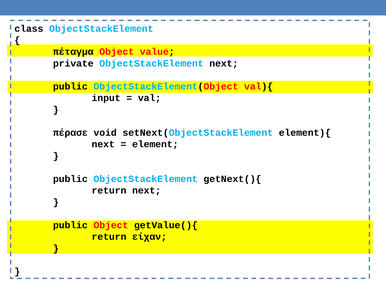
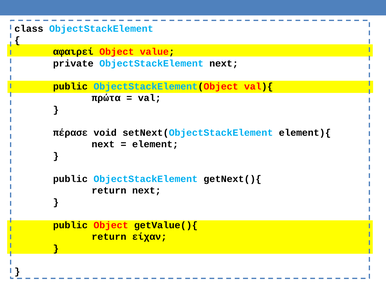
πέταγμα: πέταγμα -> αφαιρεί
input: input -> πρώτα
